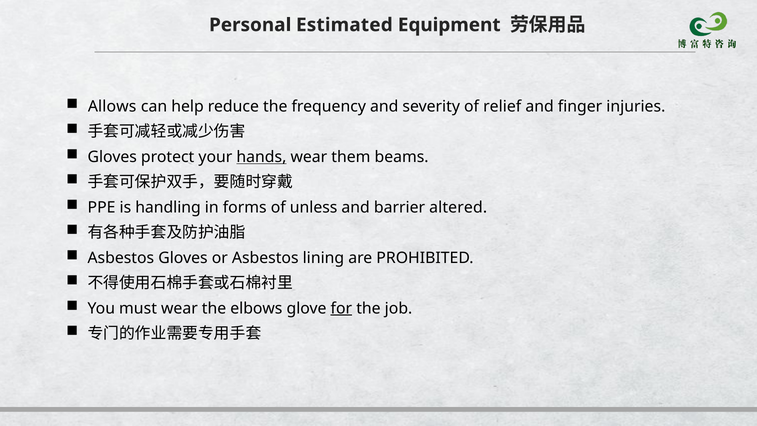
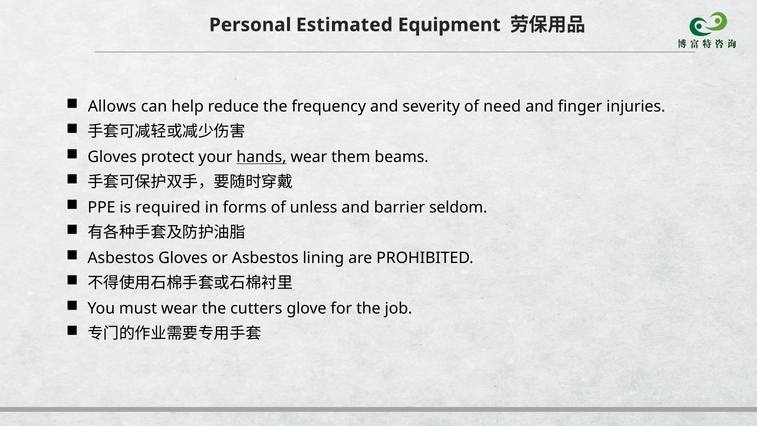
relief: relief -> need
handling: handling -> required
altered: altered -> seldom
elbows: elbows -> cutters
for underline: present -> none
